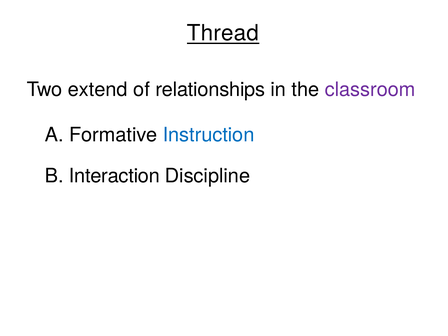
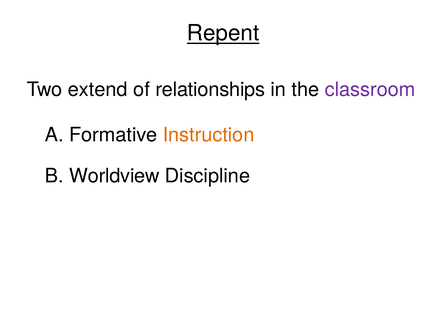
Thread: Thread -> Repent
Instruction colour: blue -> orange
Interaction: Interaction -> Worldview
